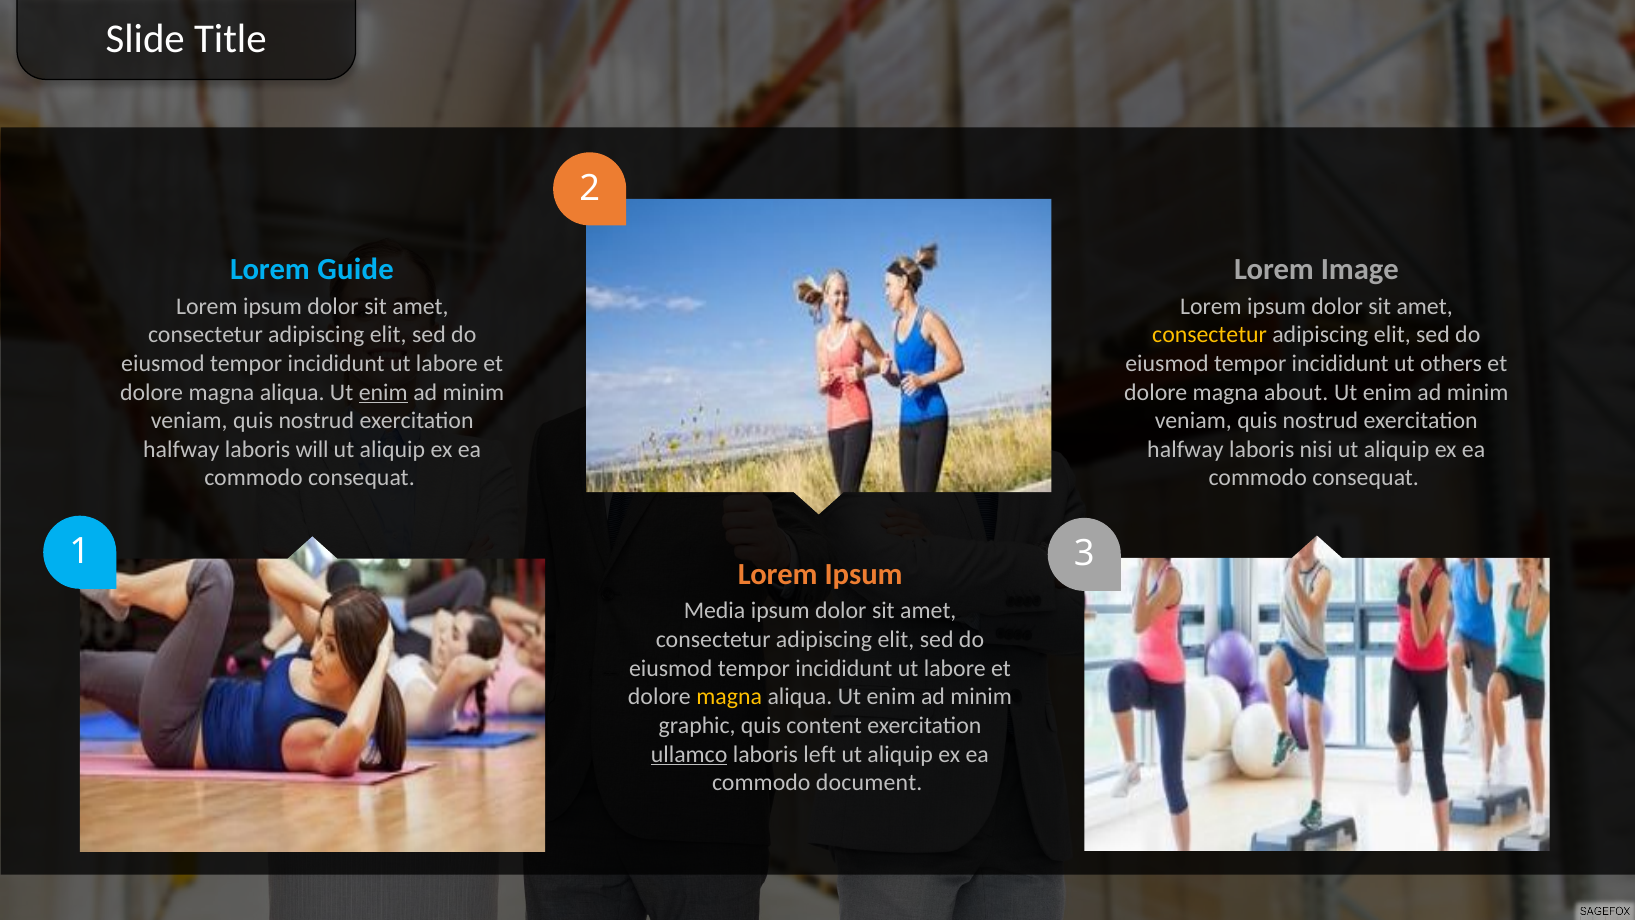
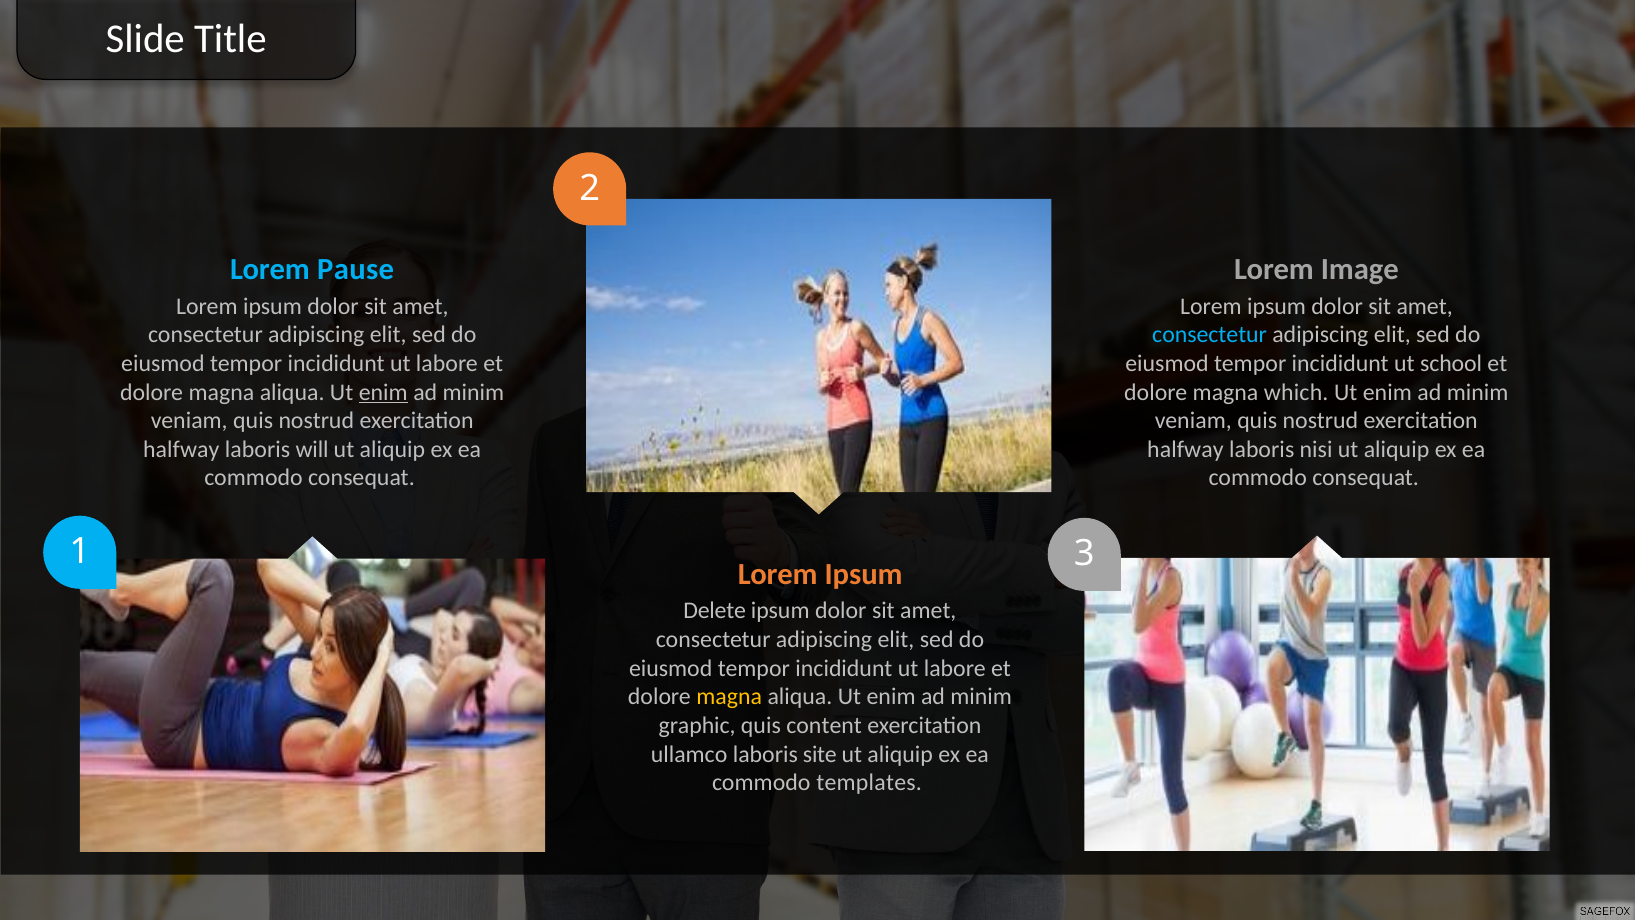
Guide: Guide -> Pause
consectetur at (1210, 335) colour: yellow -> light blue
others: others -> school
about: about -> which
Media: Media -> Delete
ullamco underline: present -> none
left: left -> site
document: document -> templates
